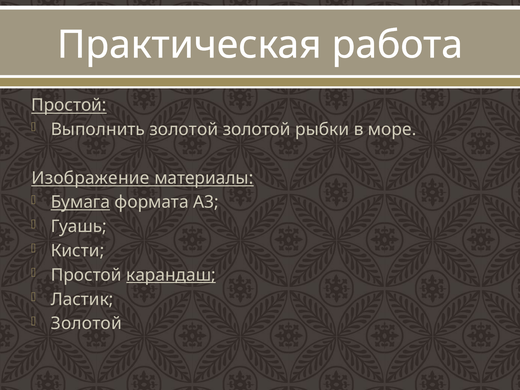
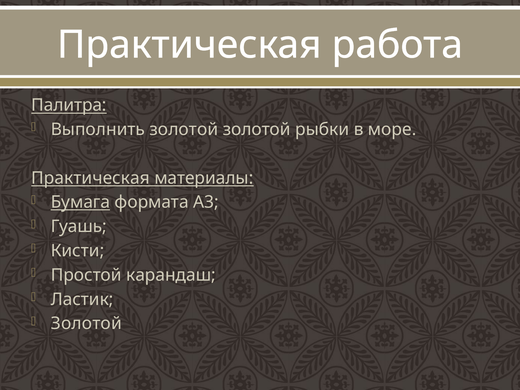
Простой at (69, 105): Простой -> Палитра
Изображение at (90, 178): Изображение -> Практическая
карандаш underline: present -> none
